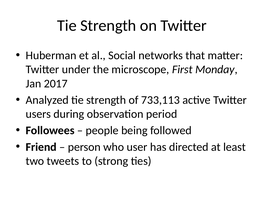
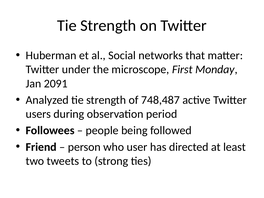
2017: 2017 -> 2091
733,113: 733,113 -> 748,487
